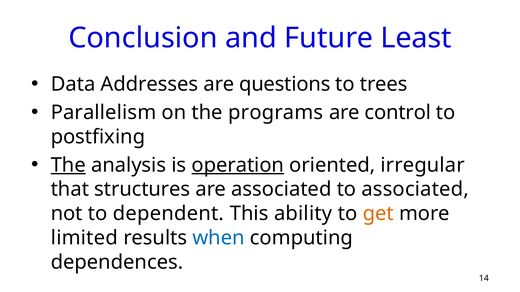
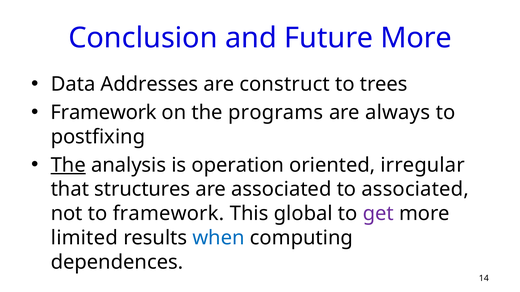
Future Least: Least -> More
questions: questions -> construct
Parallelism at (103, 113): Parallelism -> Framework
control: control -> always
operation underline: present -> none
to dependent: dependent -> framework
ability: ability -> global
get colour: orange -> purple
